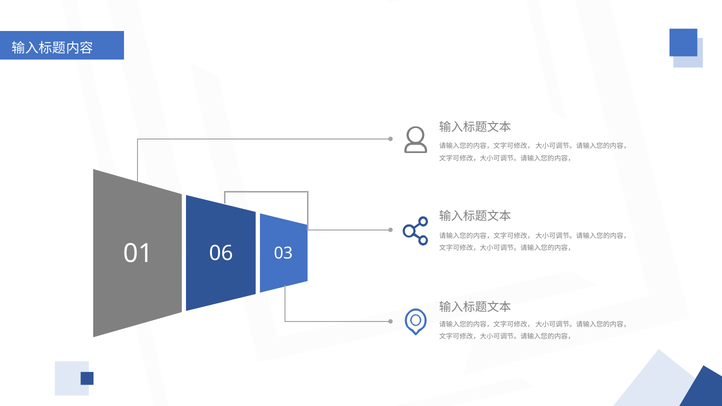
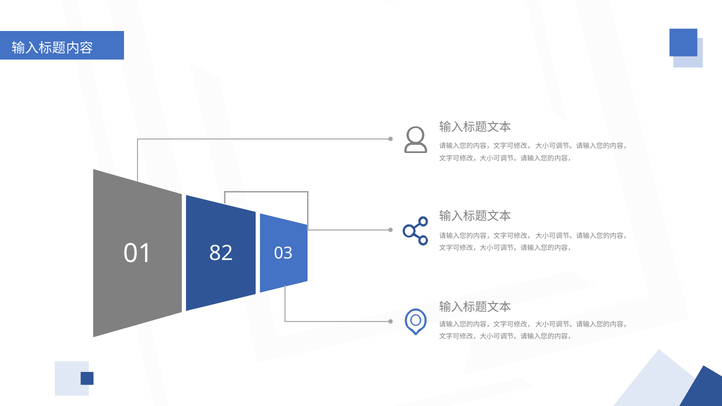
06: 06 -> 82
